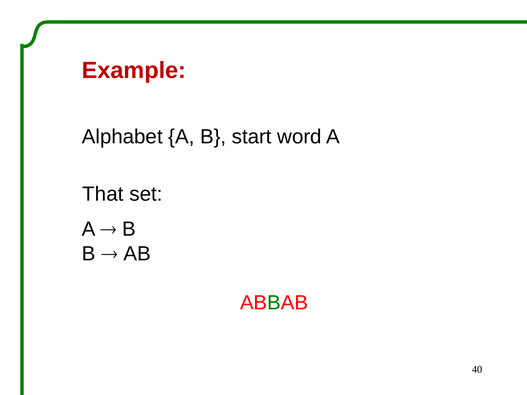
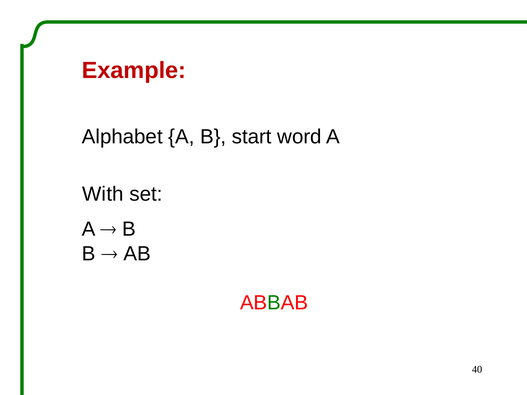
That: That -> With
